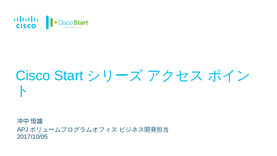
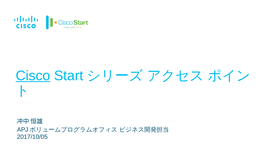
Cisco underline: none -> present
